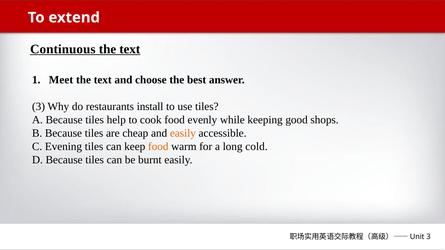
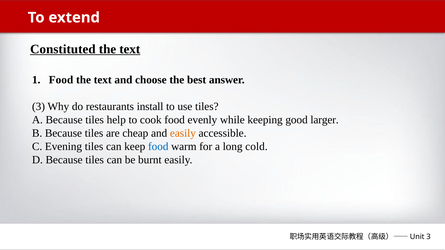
Continuous: Continuous -> Constituted
Meet at (61, 80): Meet -> Food
shops: shops -> larger
food at (158, 147) colour: orange -> blue
